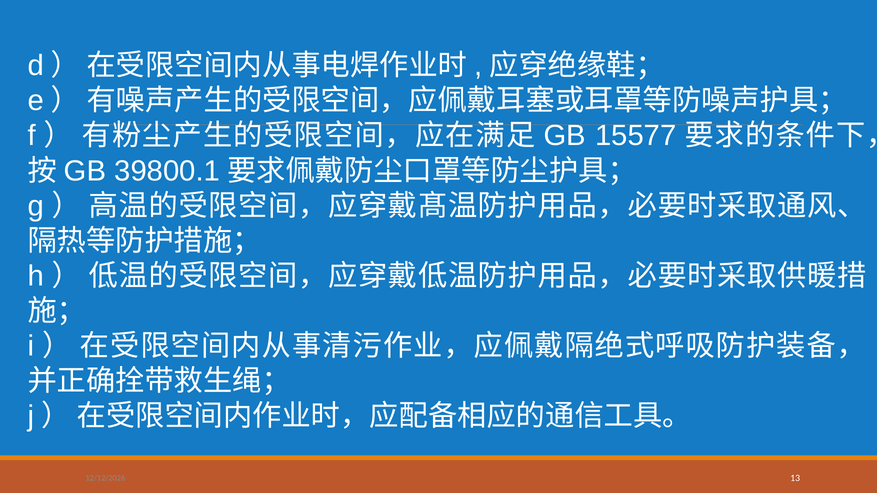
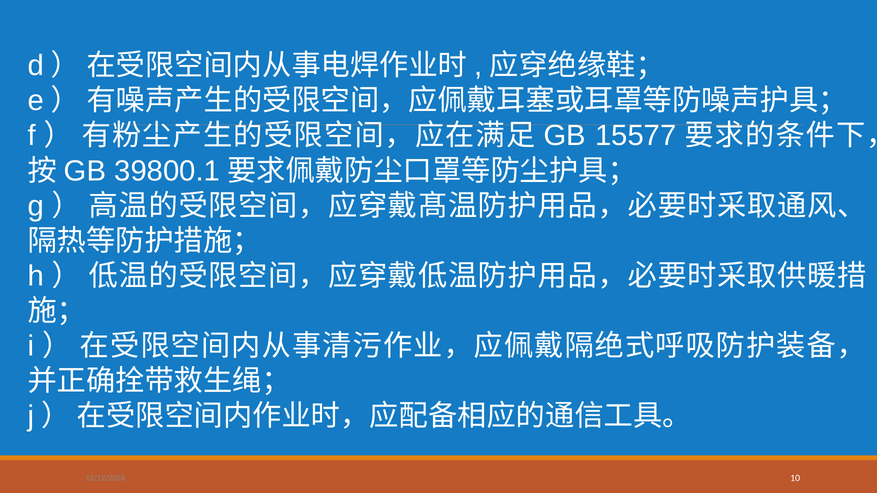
13: 13 -> 10
